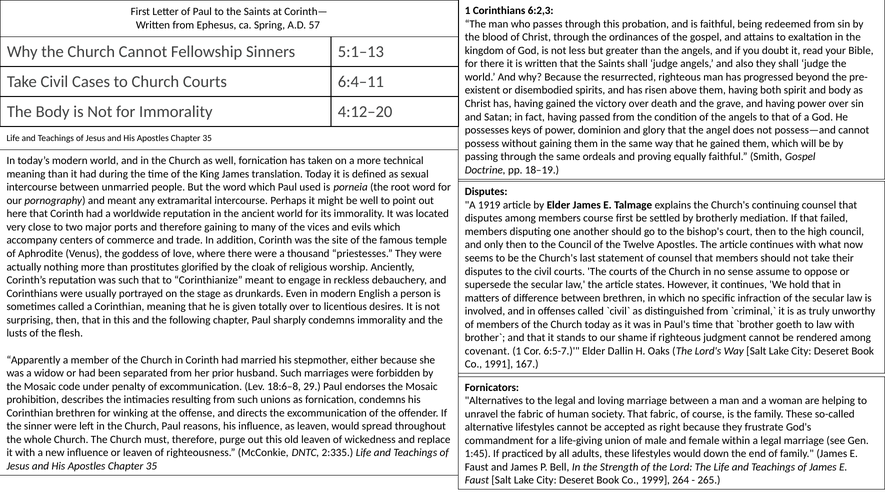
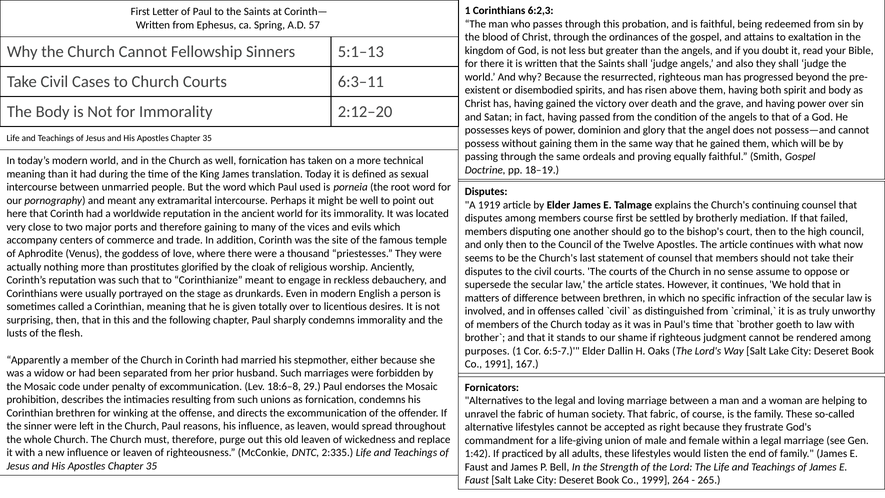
6:4–11: 6:4–11 -> 6:3–11
4:12–20: 4:12–20 -> 2:12–20
covenant: covenant -> purposes
1:45: 1:45 -> 1:42
down: down -> listen
